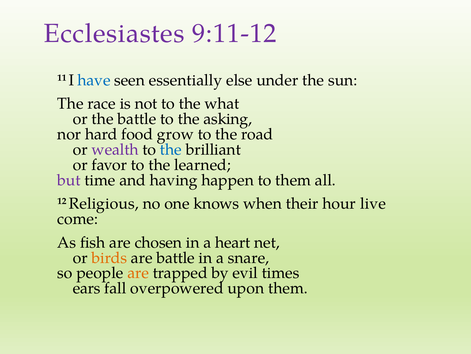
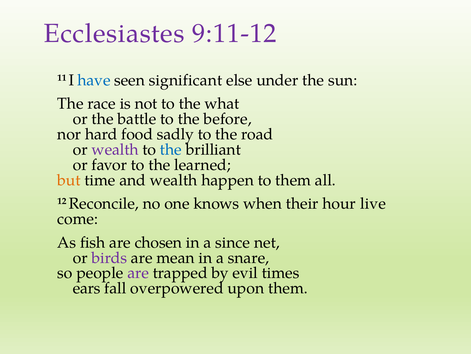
essentially: essentially -> significant
asking: asking -> before
grow: grow -> sadly
but colour: purple -> orange
and having: having -> wealth
Religious: Religious -> Reconcile
heart: heart -> since
birds colour: orange -> purple
are battle: battle -> mean
are at (138, 273) colour: orange -> purple
